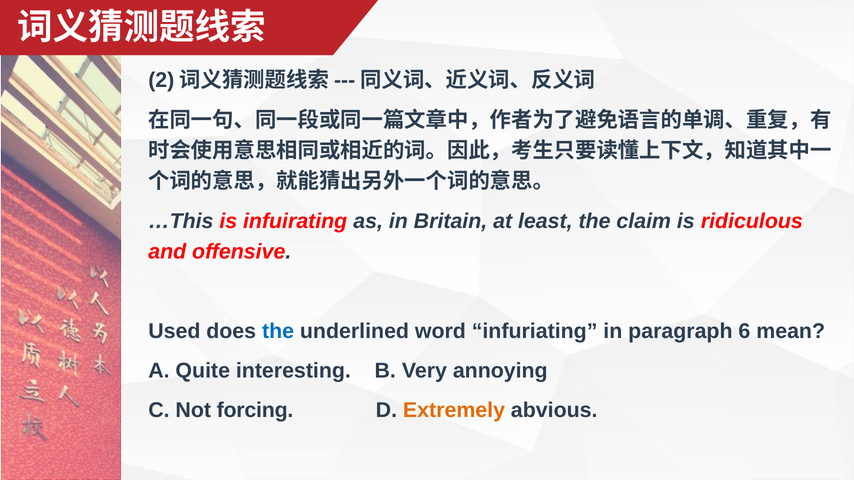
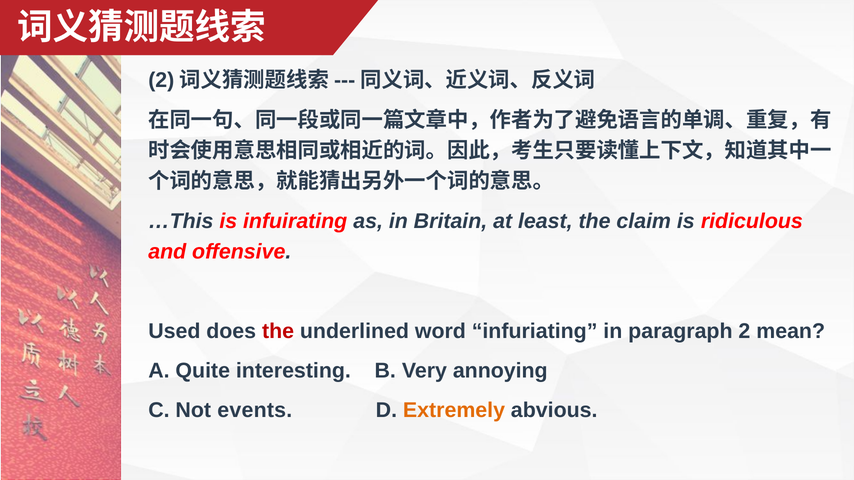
the at (278, 331) colour: blue -> red
6: 6 -> 2
forcing: forcing -> events
